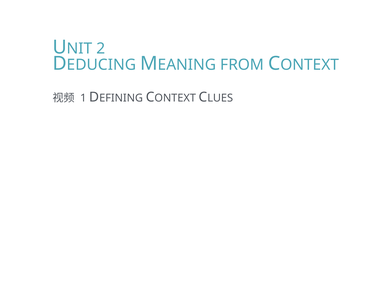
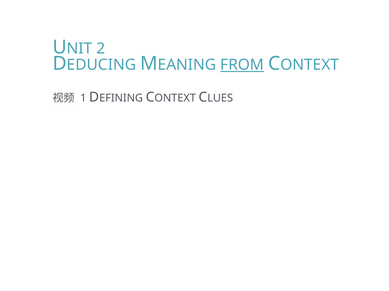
FROM underline: none -> present
